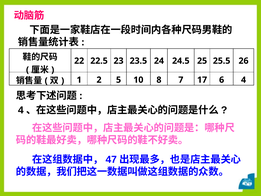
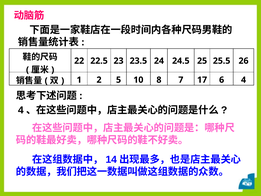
47: 47 -> 14
